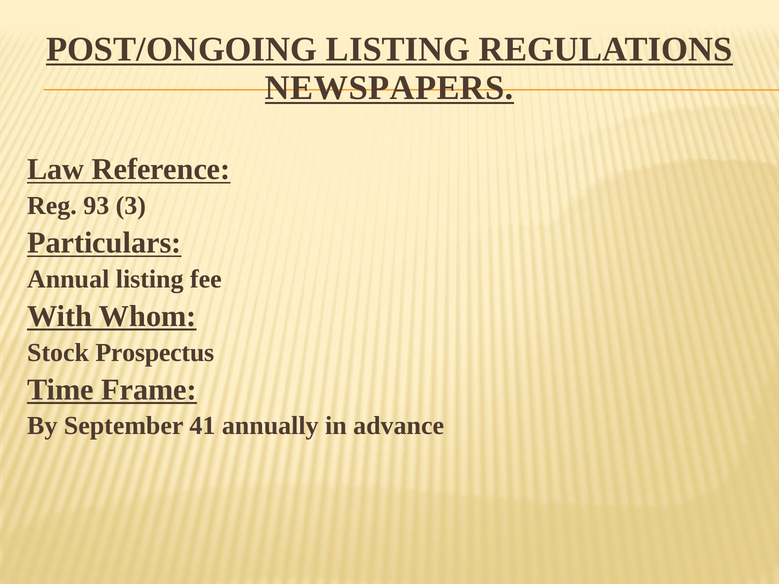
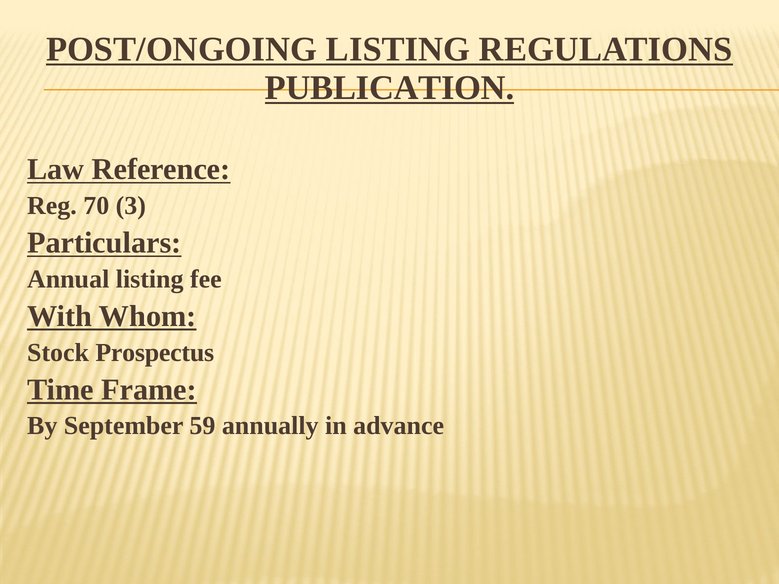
NEWSPAPERS: NEWSPAPERS -> PUBLICATION
93: 93 -> 70
41: 41 -> 59
